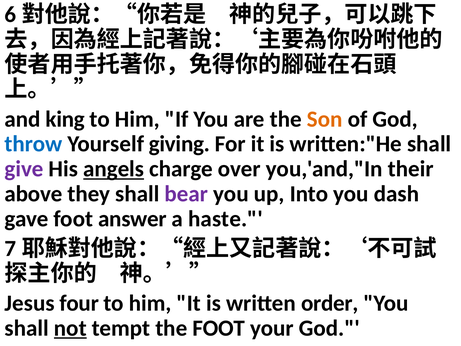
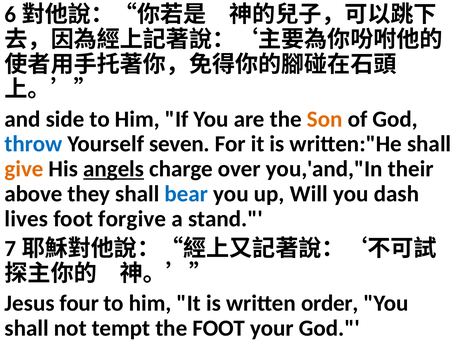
king: king -> side
giving: giving -> seven
give colour: purple -> orange
bear colour: purple -> blue
Into: Into -> Will
gave: gave -> lives
answer: answer -> forgive
haste: haste -> stand
not underline: present -> none
